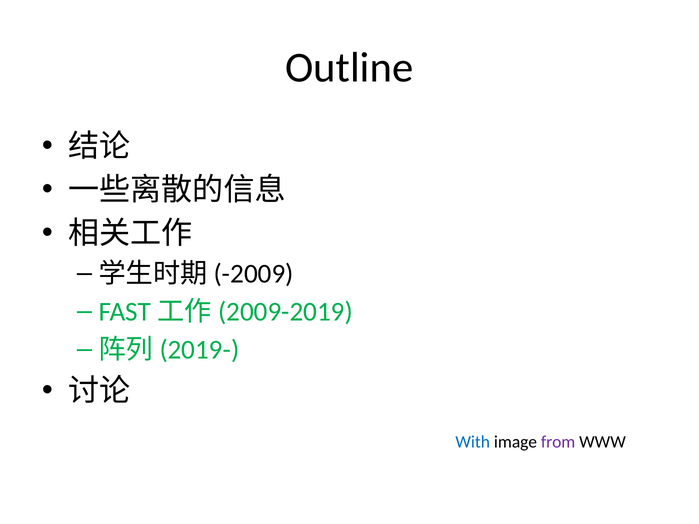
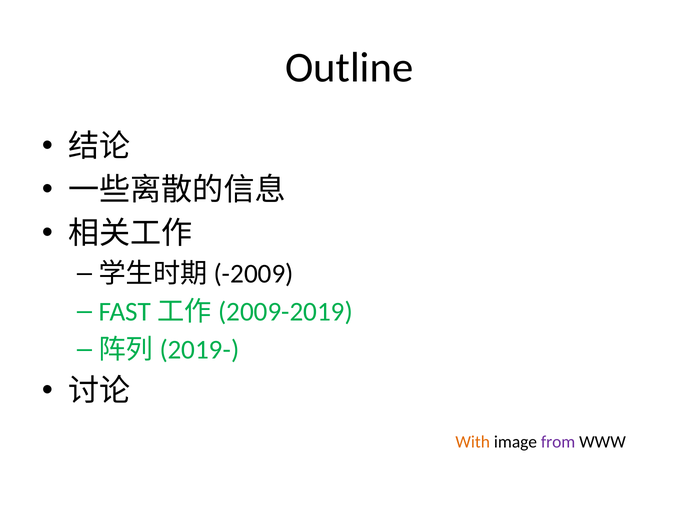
With colour: blue -> orange
